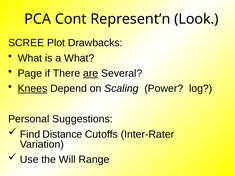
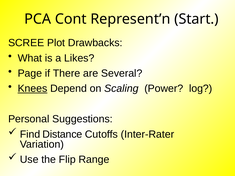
Look: Look -> Start
a What: What -> Likes
are underline: present -> none
Will: Will -> Flip
